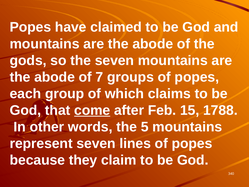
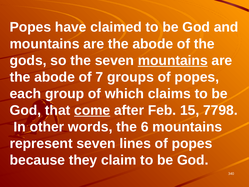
mountains at (173, 60) underline: none -> present
1788: 1788 -> 7798
5: 5 -> 6
